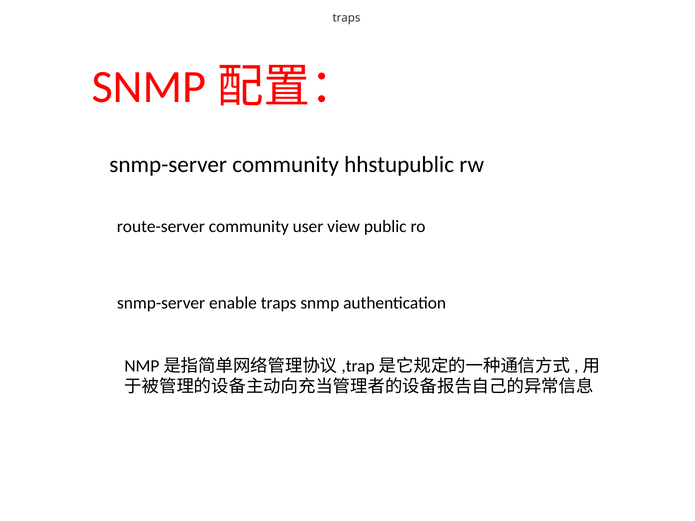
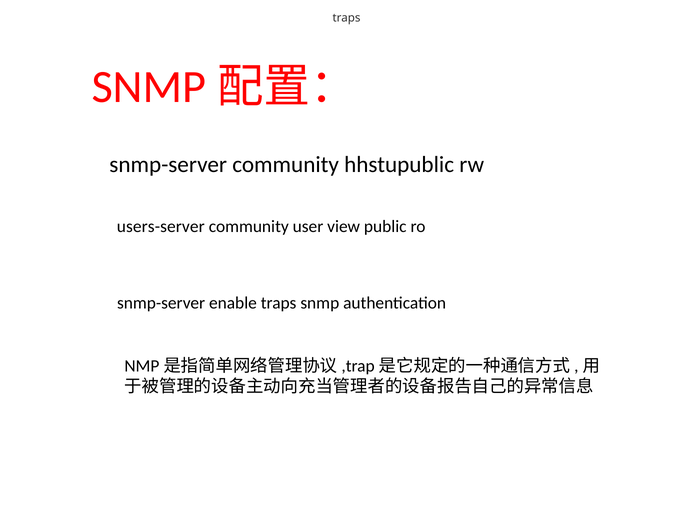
route-server: route-server -> users-server
